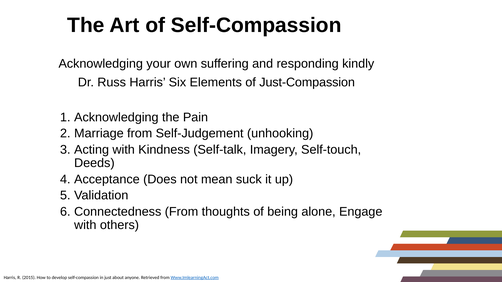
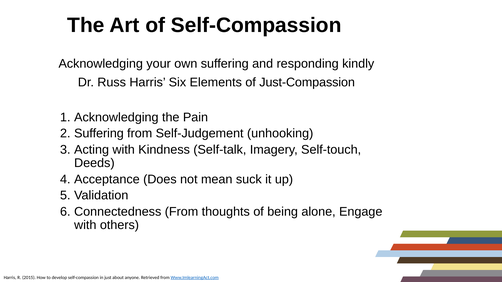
Marriage at (99, 134): Marriage -> Suffering
